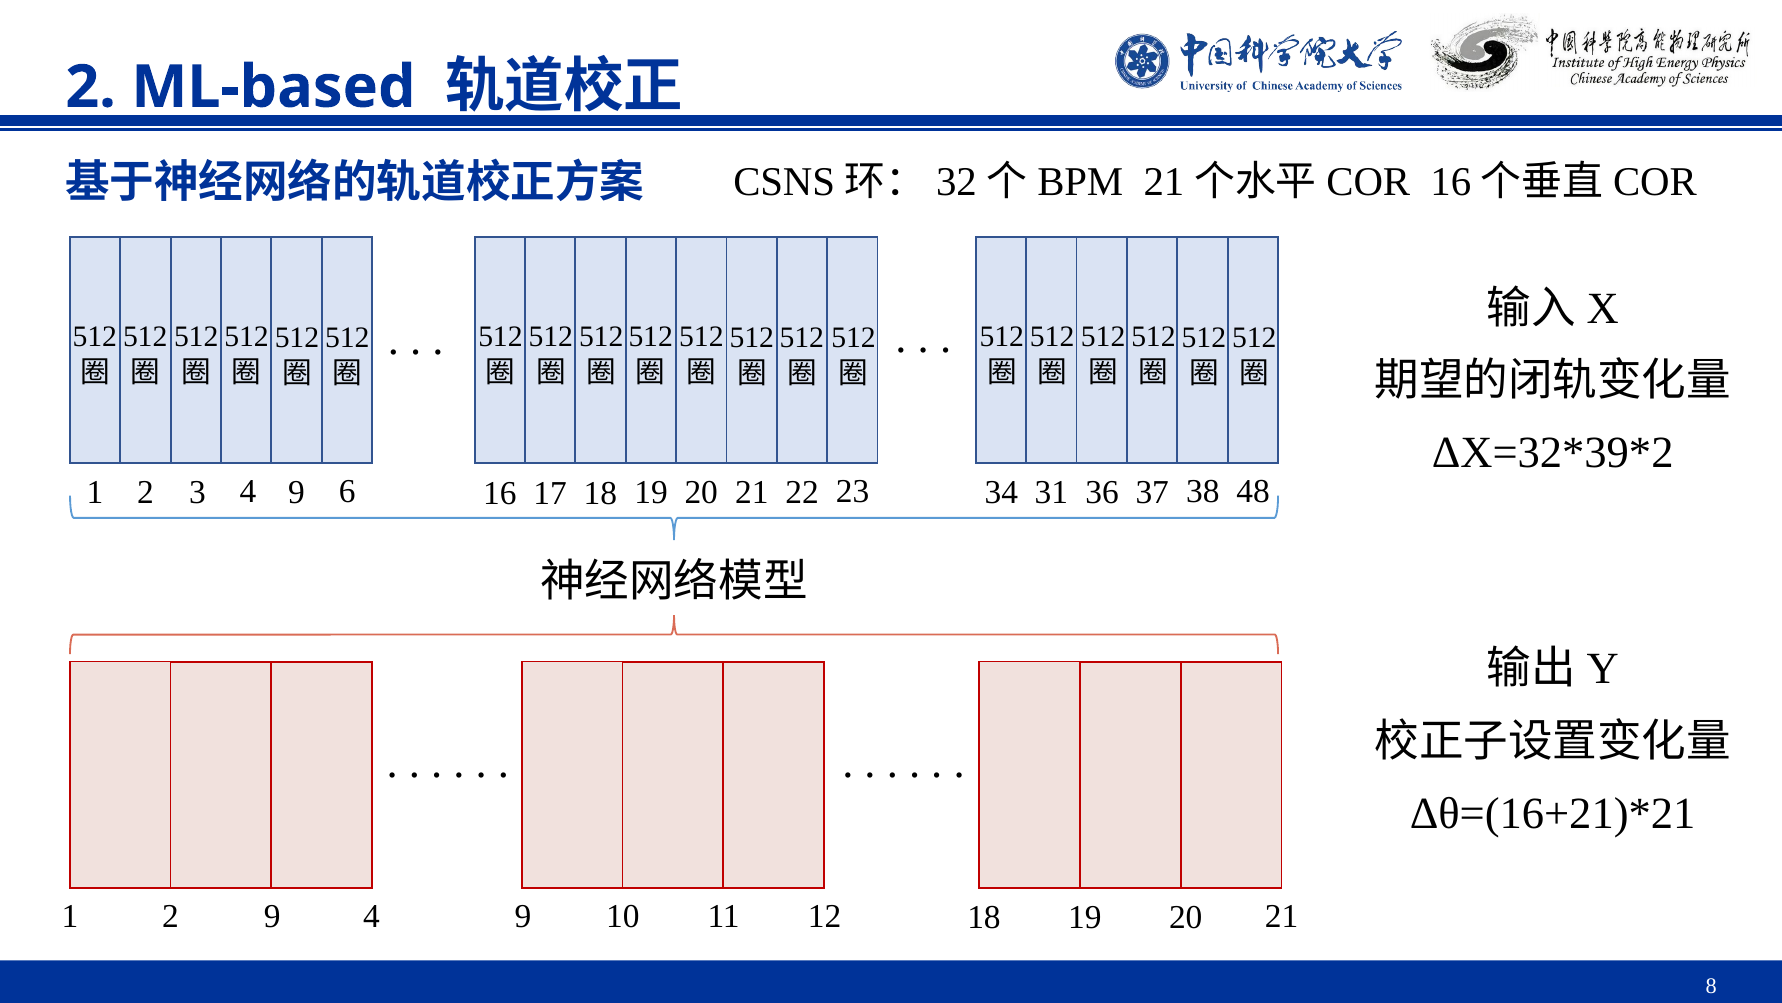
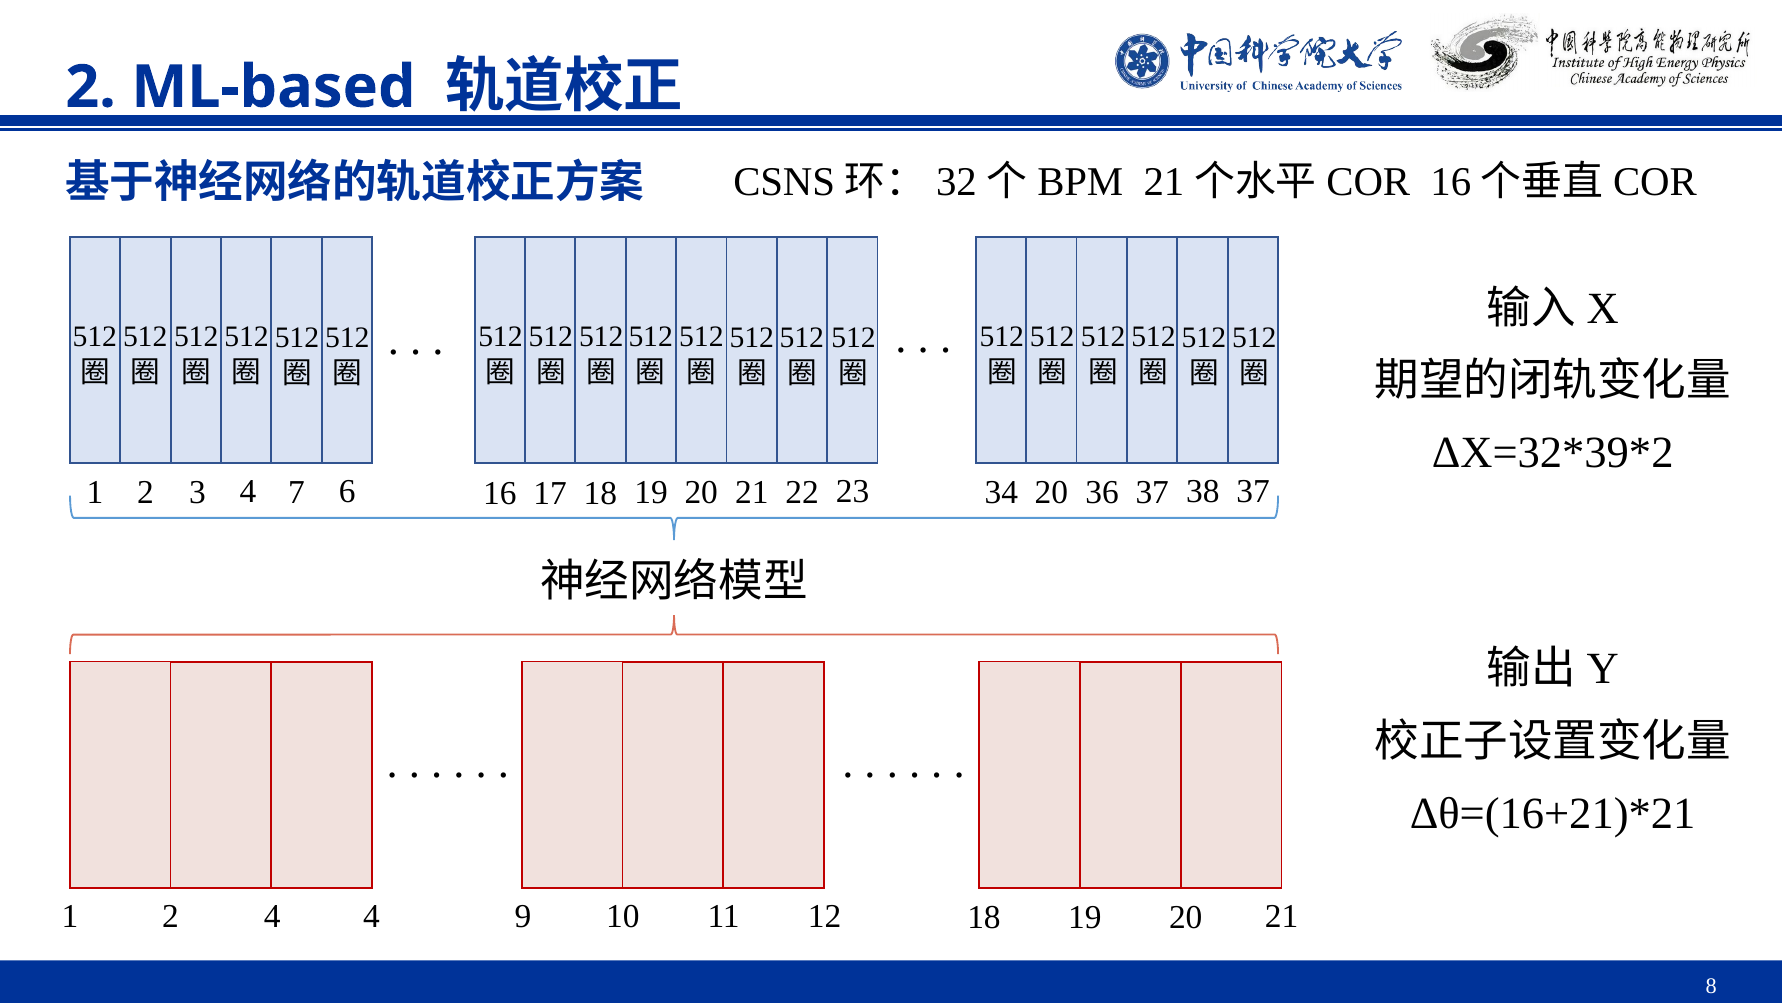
3 4 9: 9 -> 7
34 31: 31 -> 20
38 48: 48 -> 37
2 9: 9 -> 4
